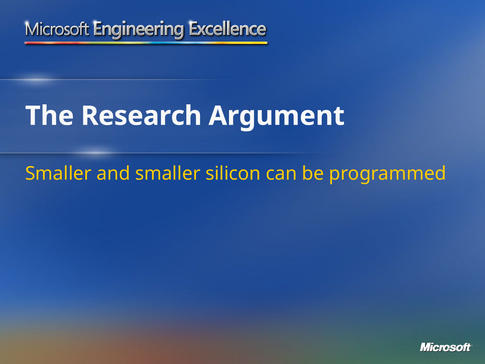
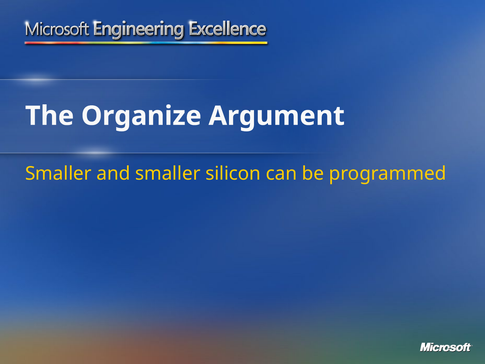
Research: Research -> Organize
